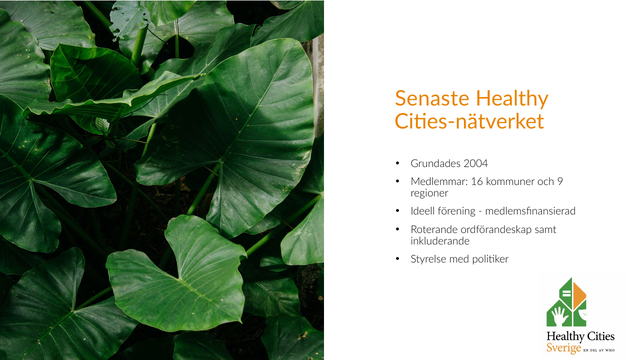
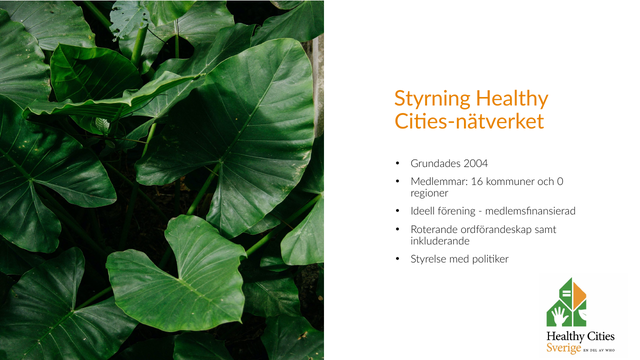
Senaste: Senaste -> Styrning
9: 9 -> 0
